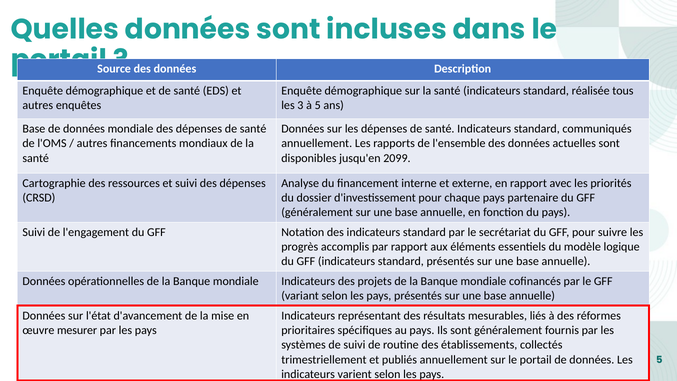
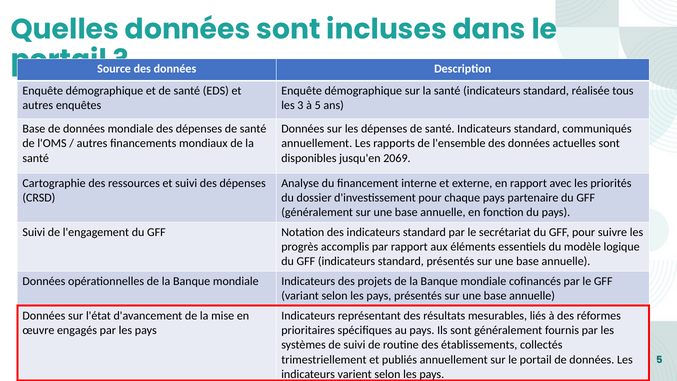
2099: 2099 -> 2069
mesurer: mesurer -> engagés
